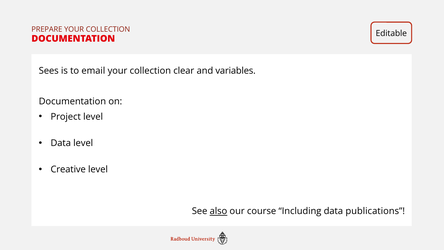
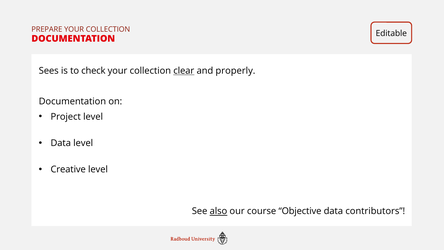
email: email -> check
clear underline: none -> present
and variables: variables -> properly
course Including: Including -> Objective
publications: publications -> contributors
